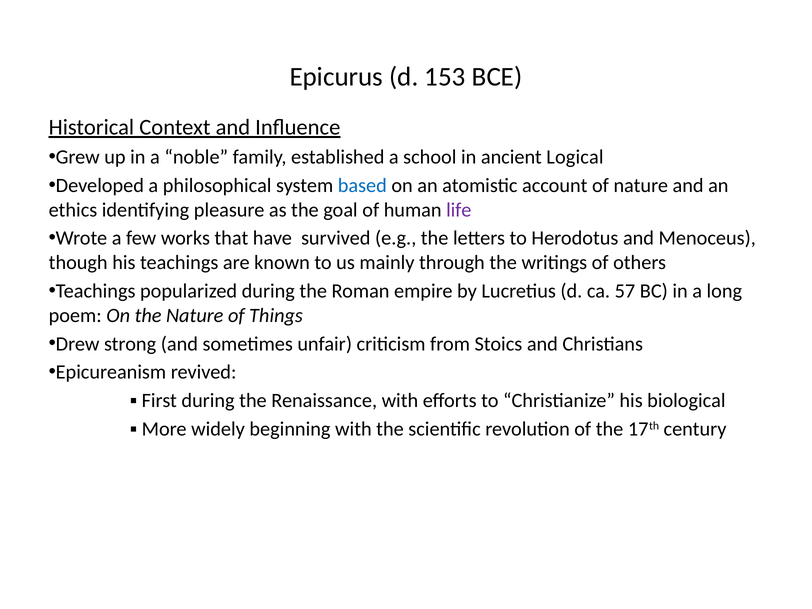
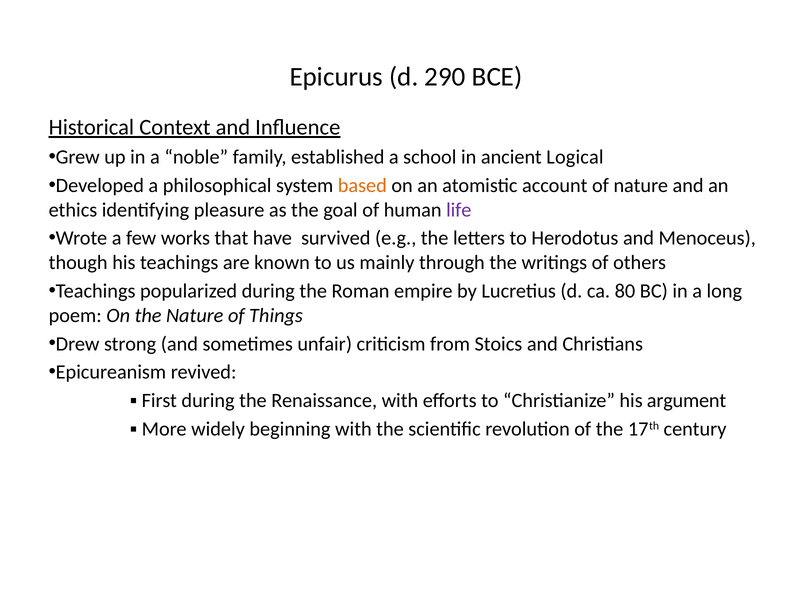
153: 153 -> 290
based colour: blue -> orange
57: 57 -> 80
biological: biological -> argument
